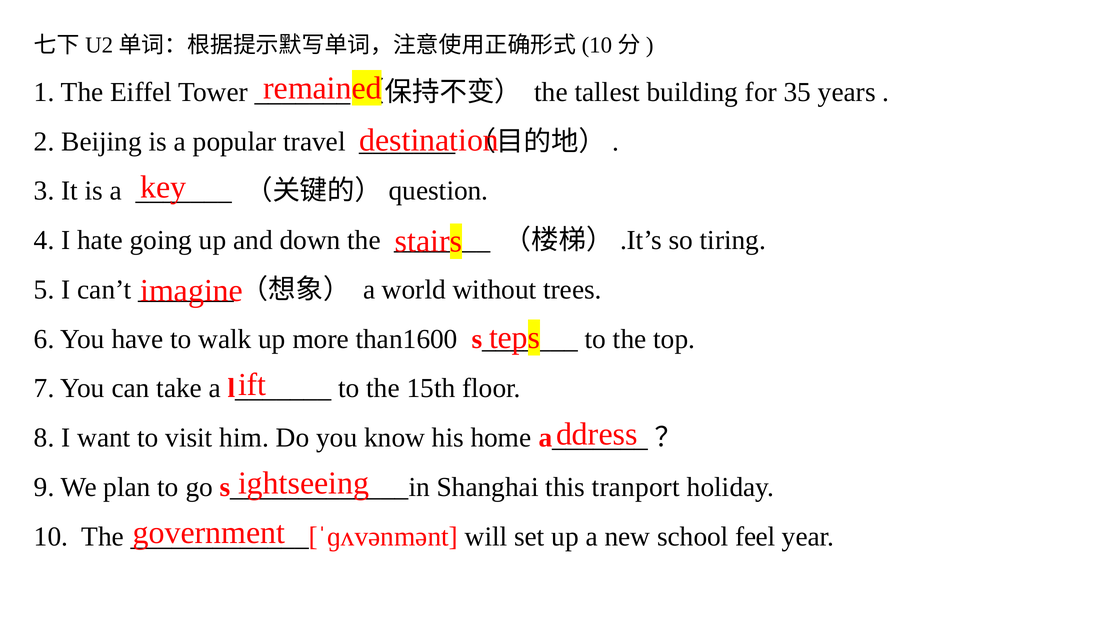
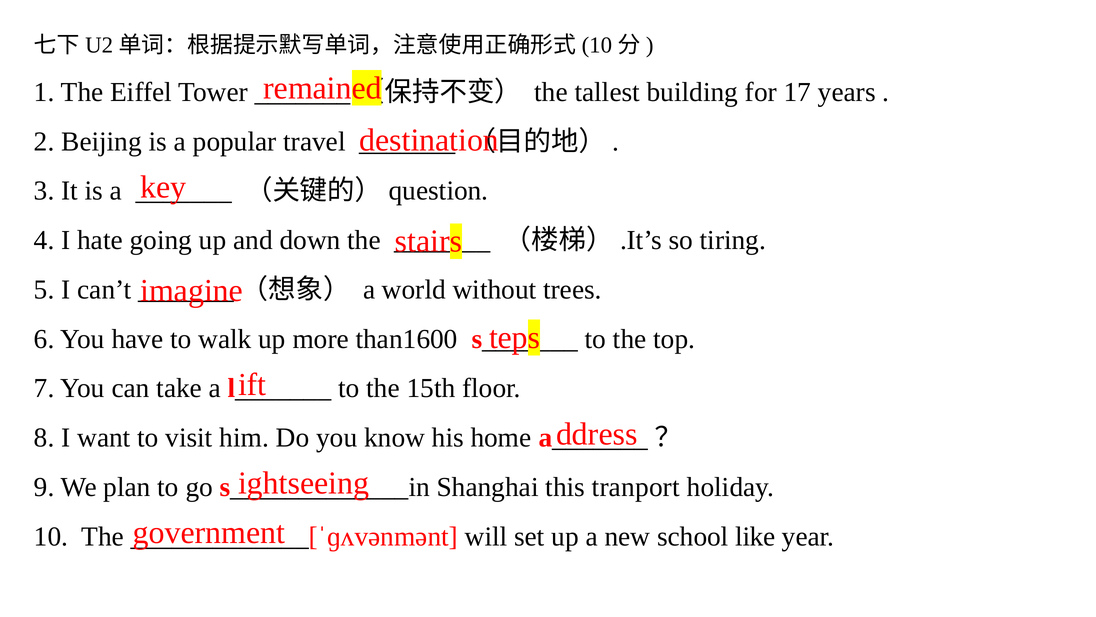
35: 35 -> 17
feel: feel -> like
